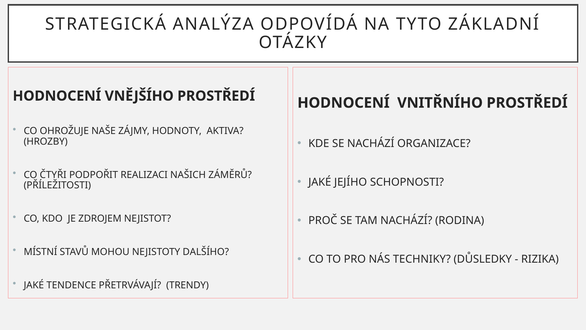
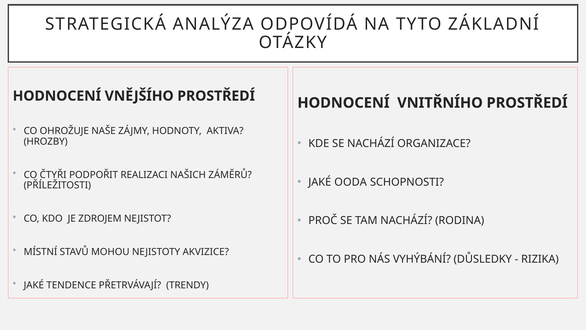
JEJÍHO: JEJÍHO -> OODA
DALŠÍHO: DALŠÍHO -> AKVIZICE
TECHNIKY: TECHNIKY -> VYHÝBÁNÍ
